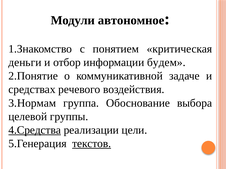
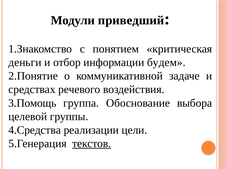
автономное: автономное -> приведший
3.Нормам: 3.Нормам -> 3.Помощь
4.Средства underline: present -> none
